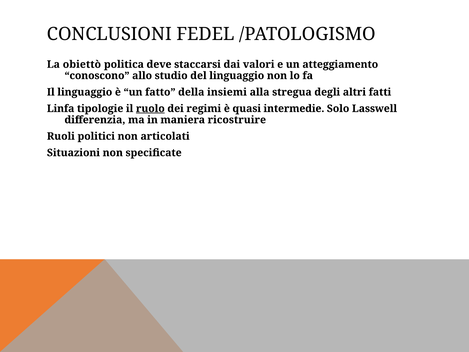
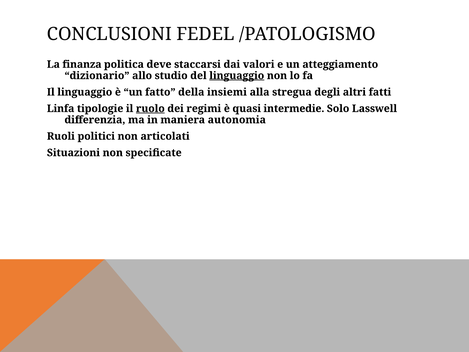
obiettò: obiettò -> finanza
conoscono: conoscono -> dizionario
linguaggio at (237, 76) underline: none -> present
ricostruire: ricostruire -> autonomia
